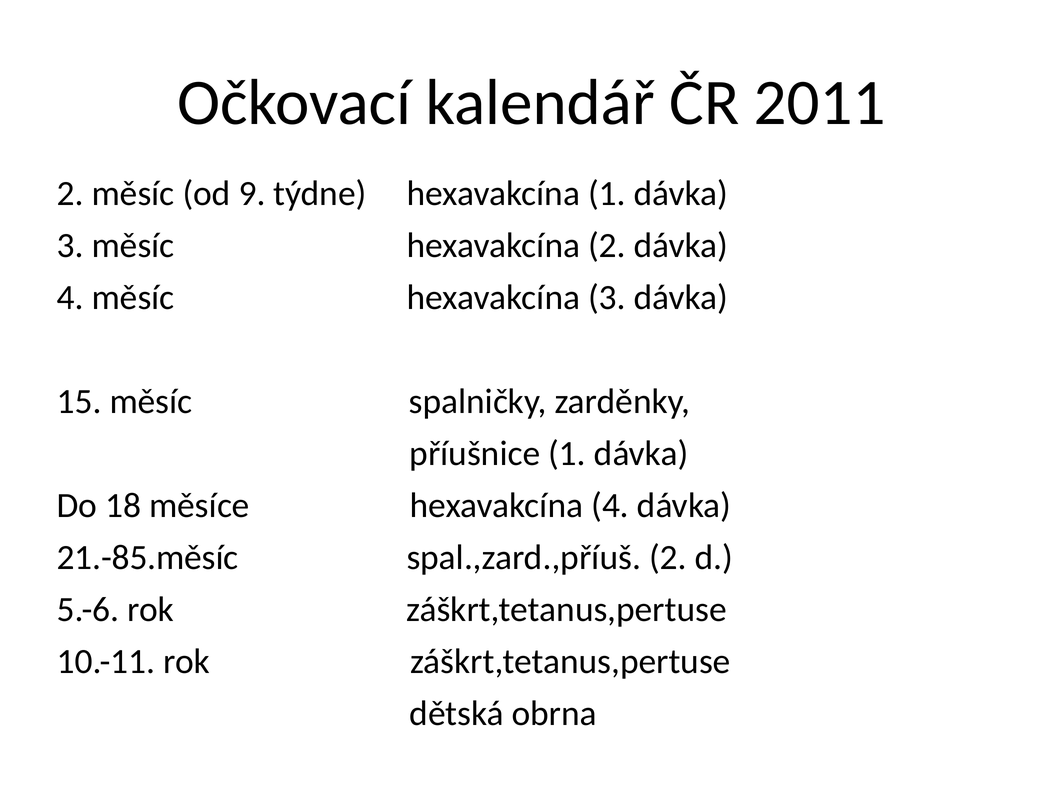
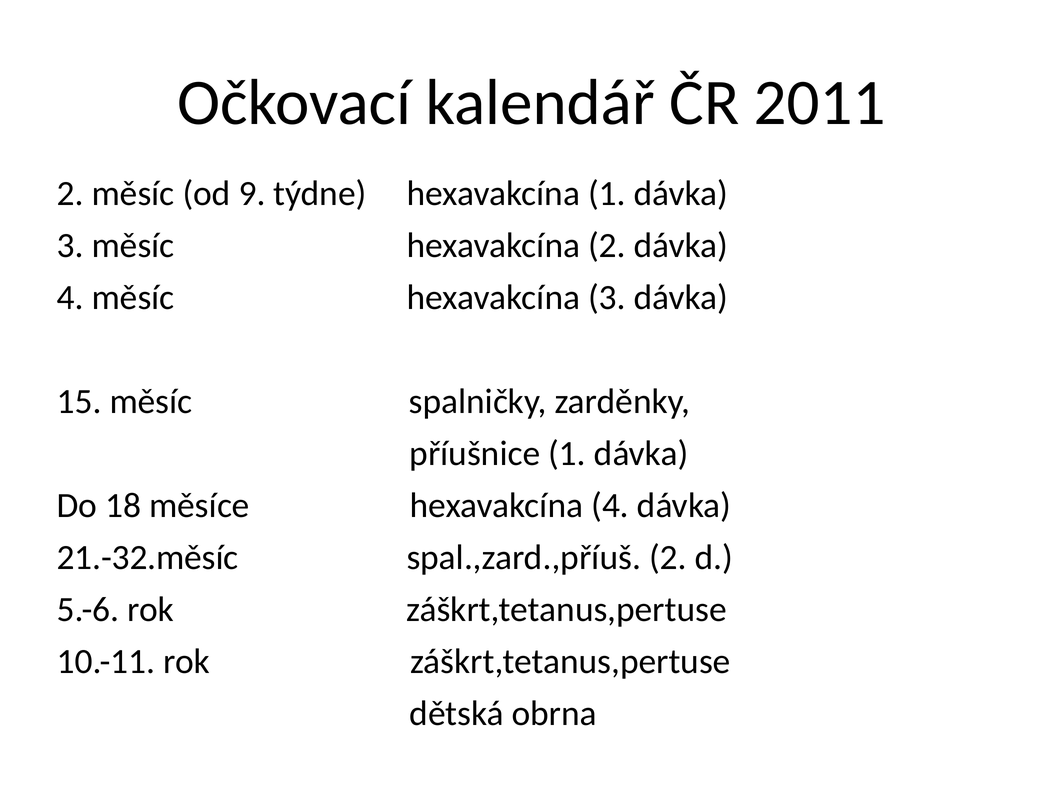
21.-85.měsíc: 21.-85.měsíc -> 21.-32.měsíc
